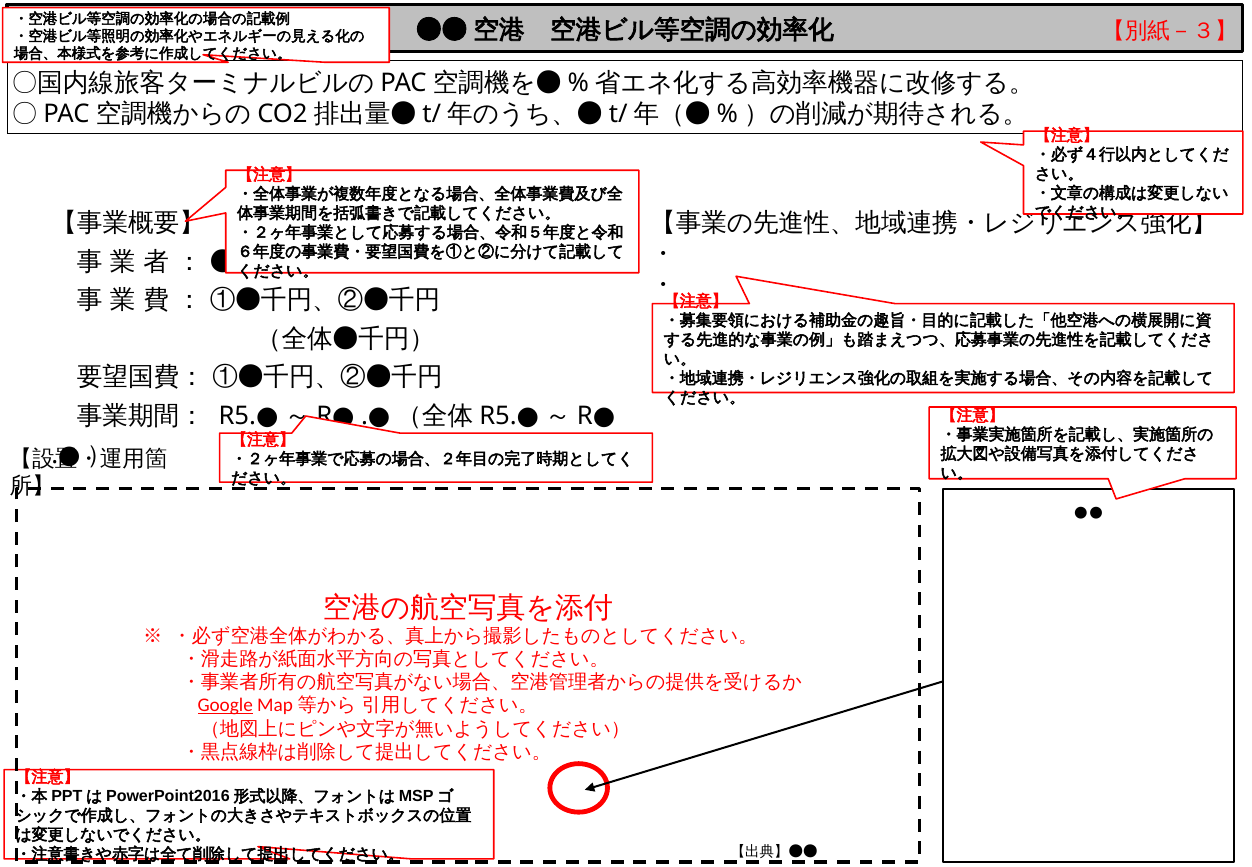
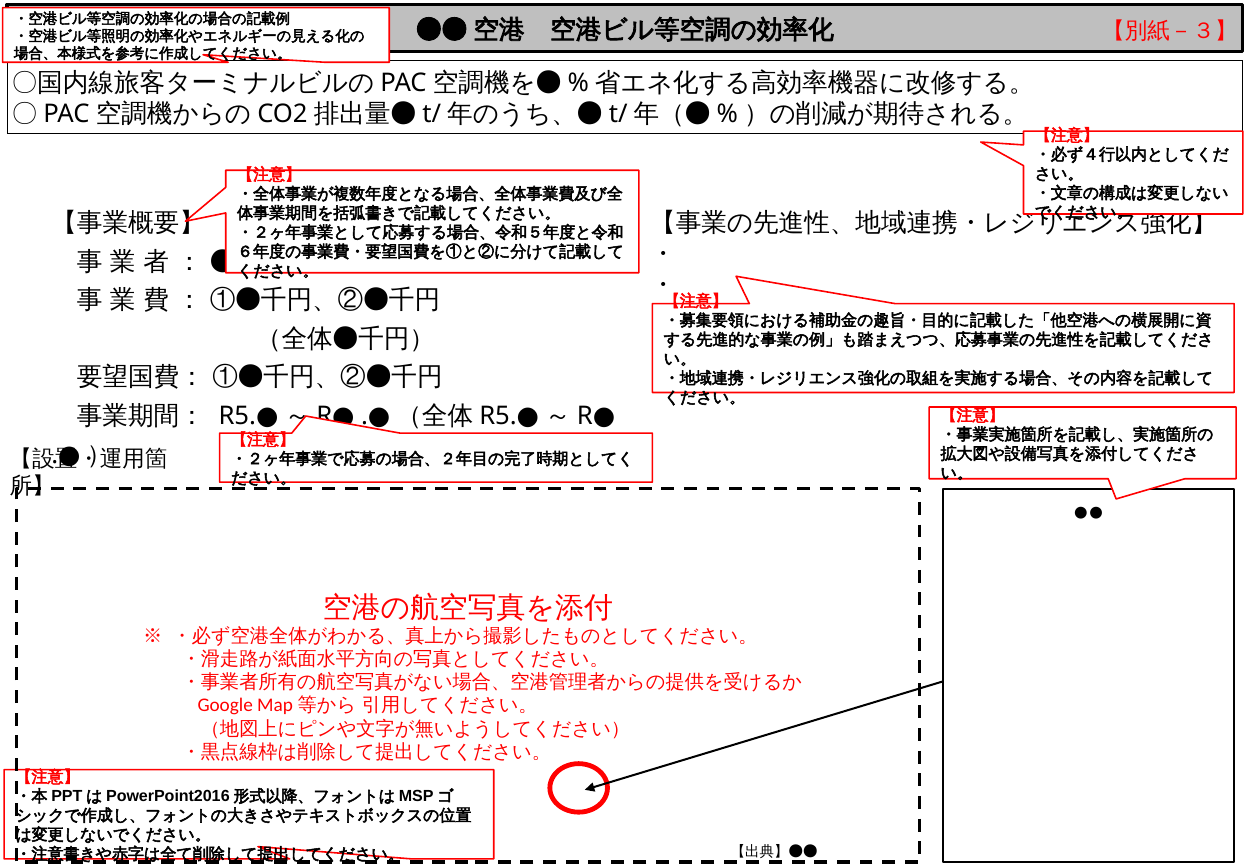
Google underline: present -> none
